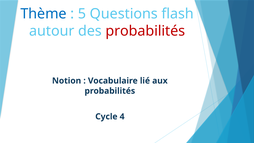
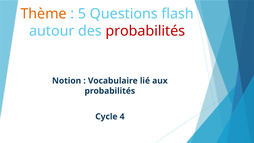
Thème colour: blue -> orange
